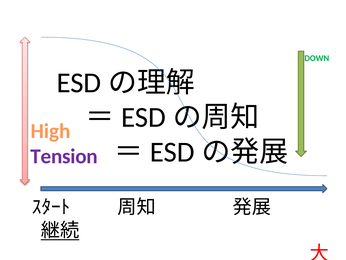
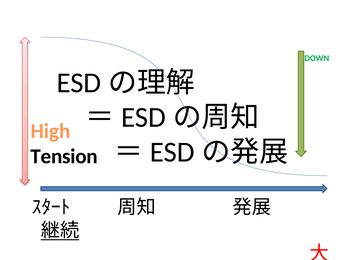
Tension colour: purple -> black
